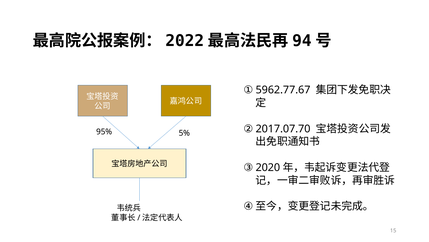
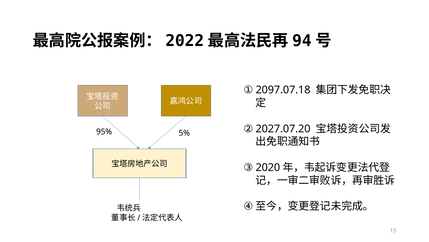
5962.77.67: 5962.77.67 -> 2097.07.18
2017.07.70: 2017.07.70 -> 2027.07.20
